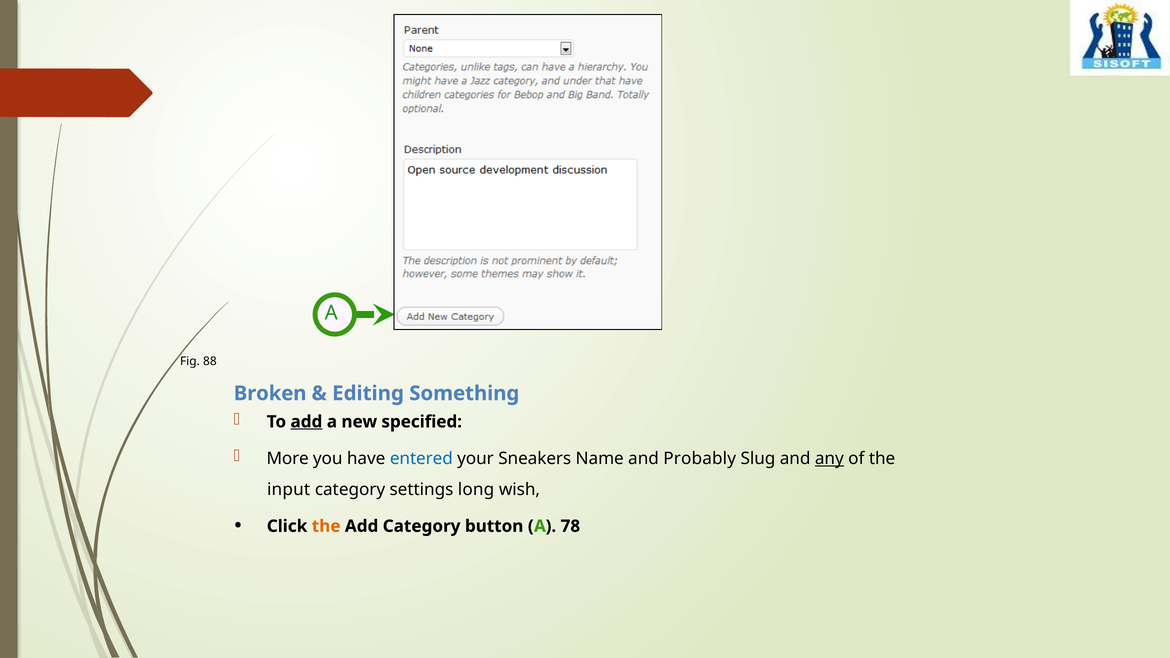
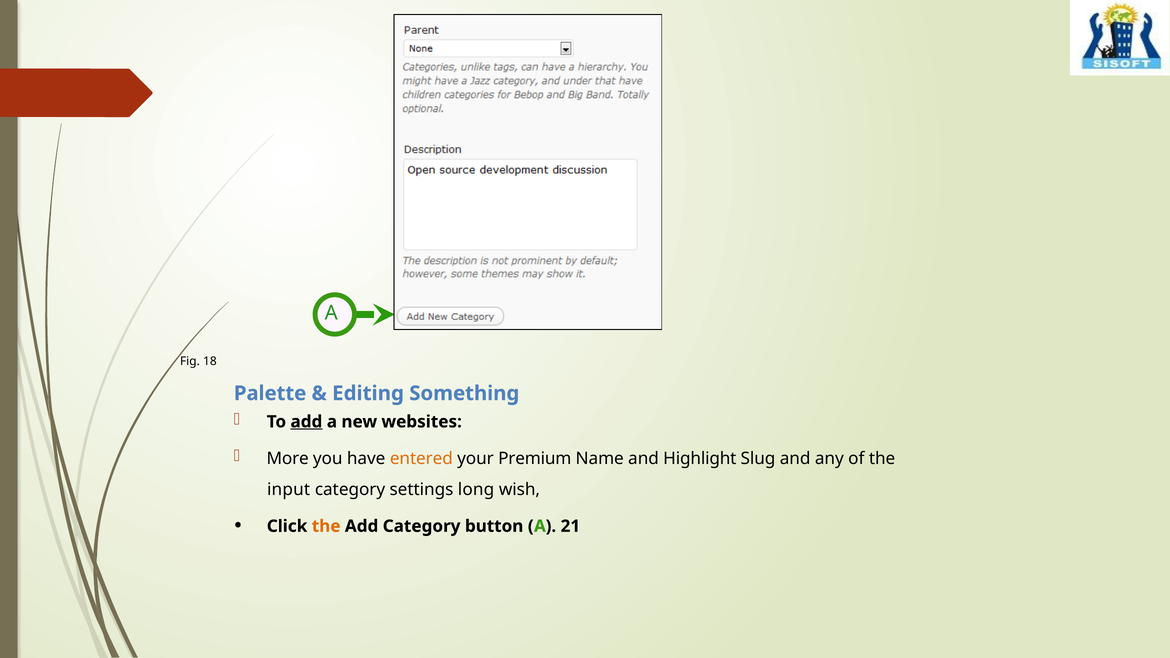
88: 88 -> 18
Broken: Broken -> Palette
specified: specified -> websites
entered colour: blue -> orange
Sneakers: Sneakers -> Premium
Probably: Probably -> Highlight
any underline: present -> none
78: 78 -> 21
